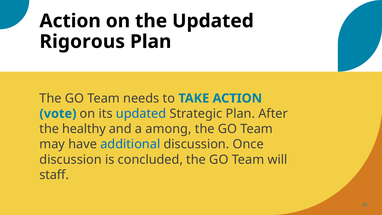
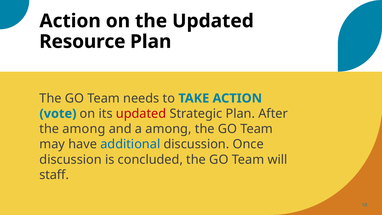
Rigorous: Rigorous -> Resource
updated at (141, 114) colour: blue -> red
the healthy: healthy -> among
